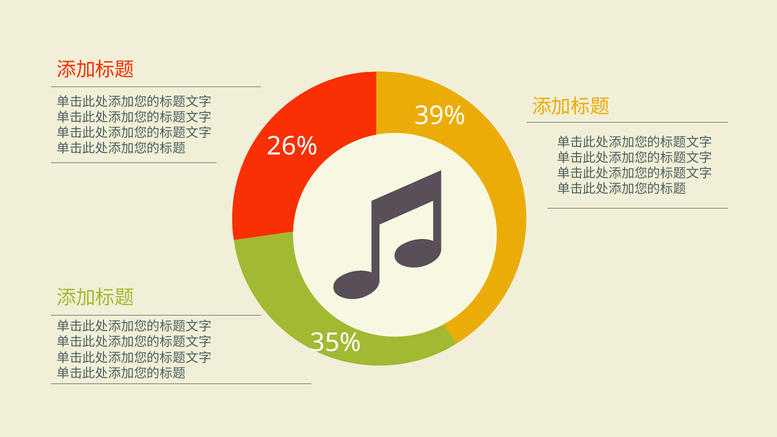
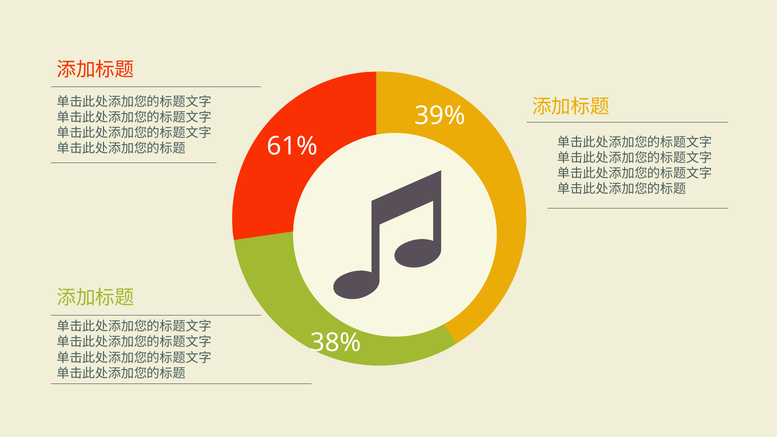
26%: 26% -> 61%
35%: 35% -> 38%
